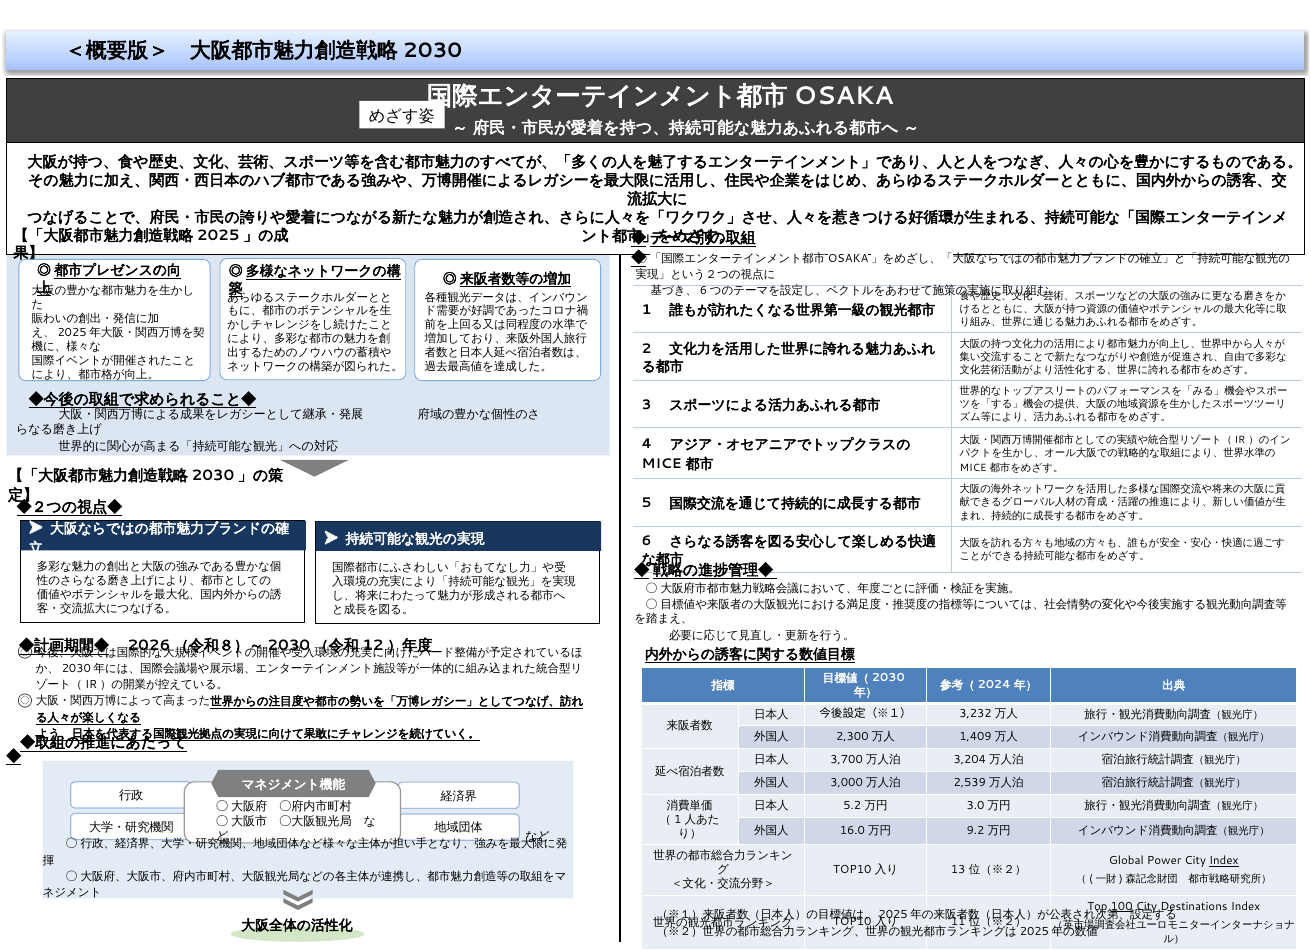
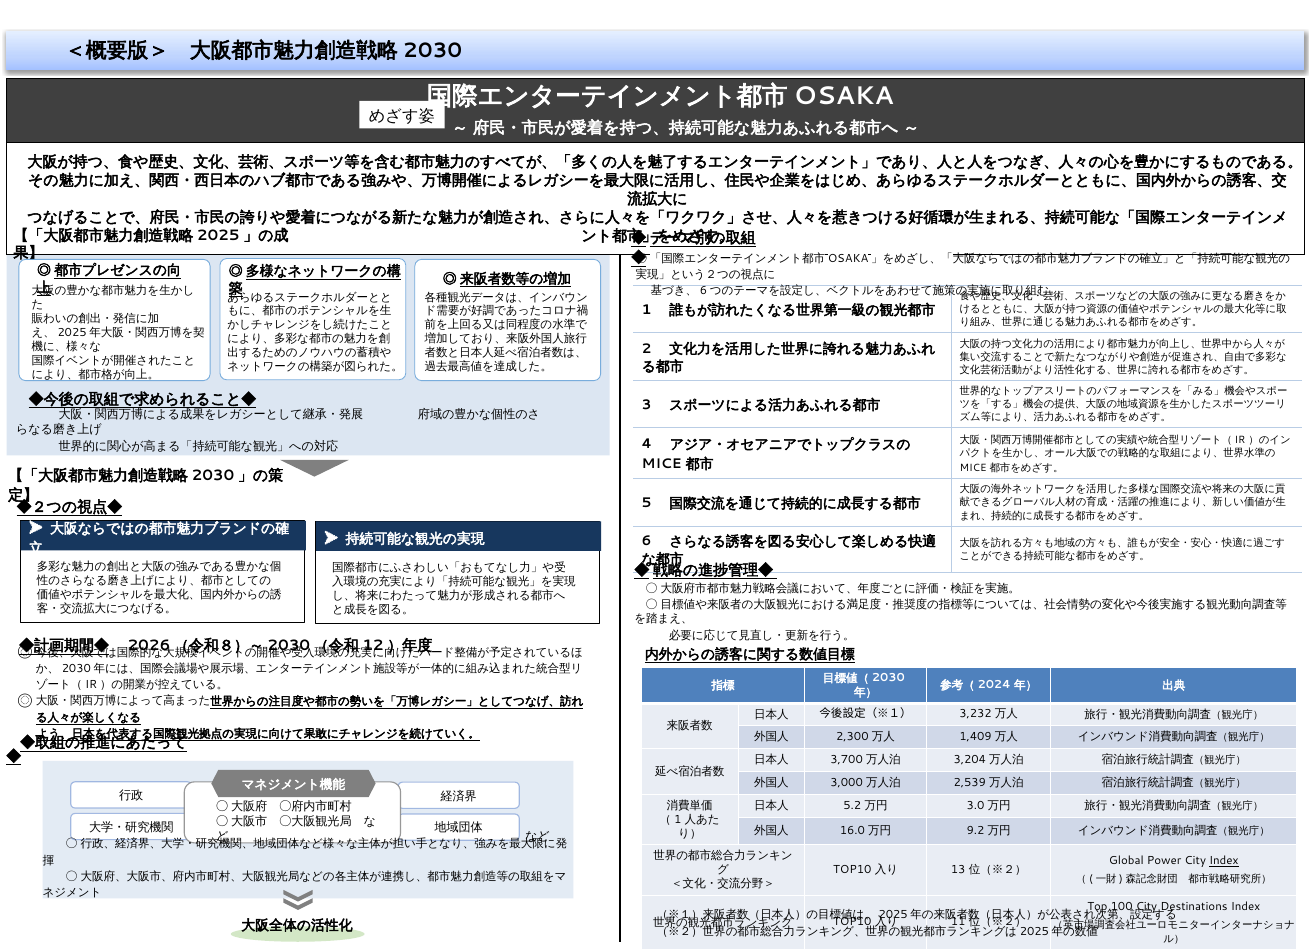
100 underline: present -> none
